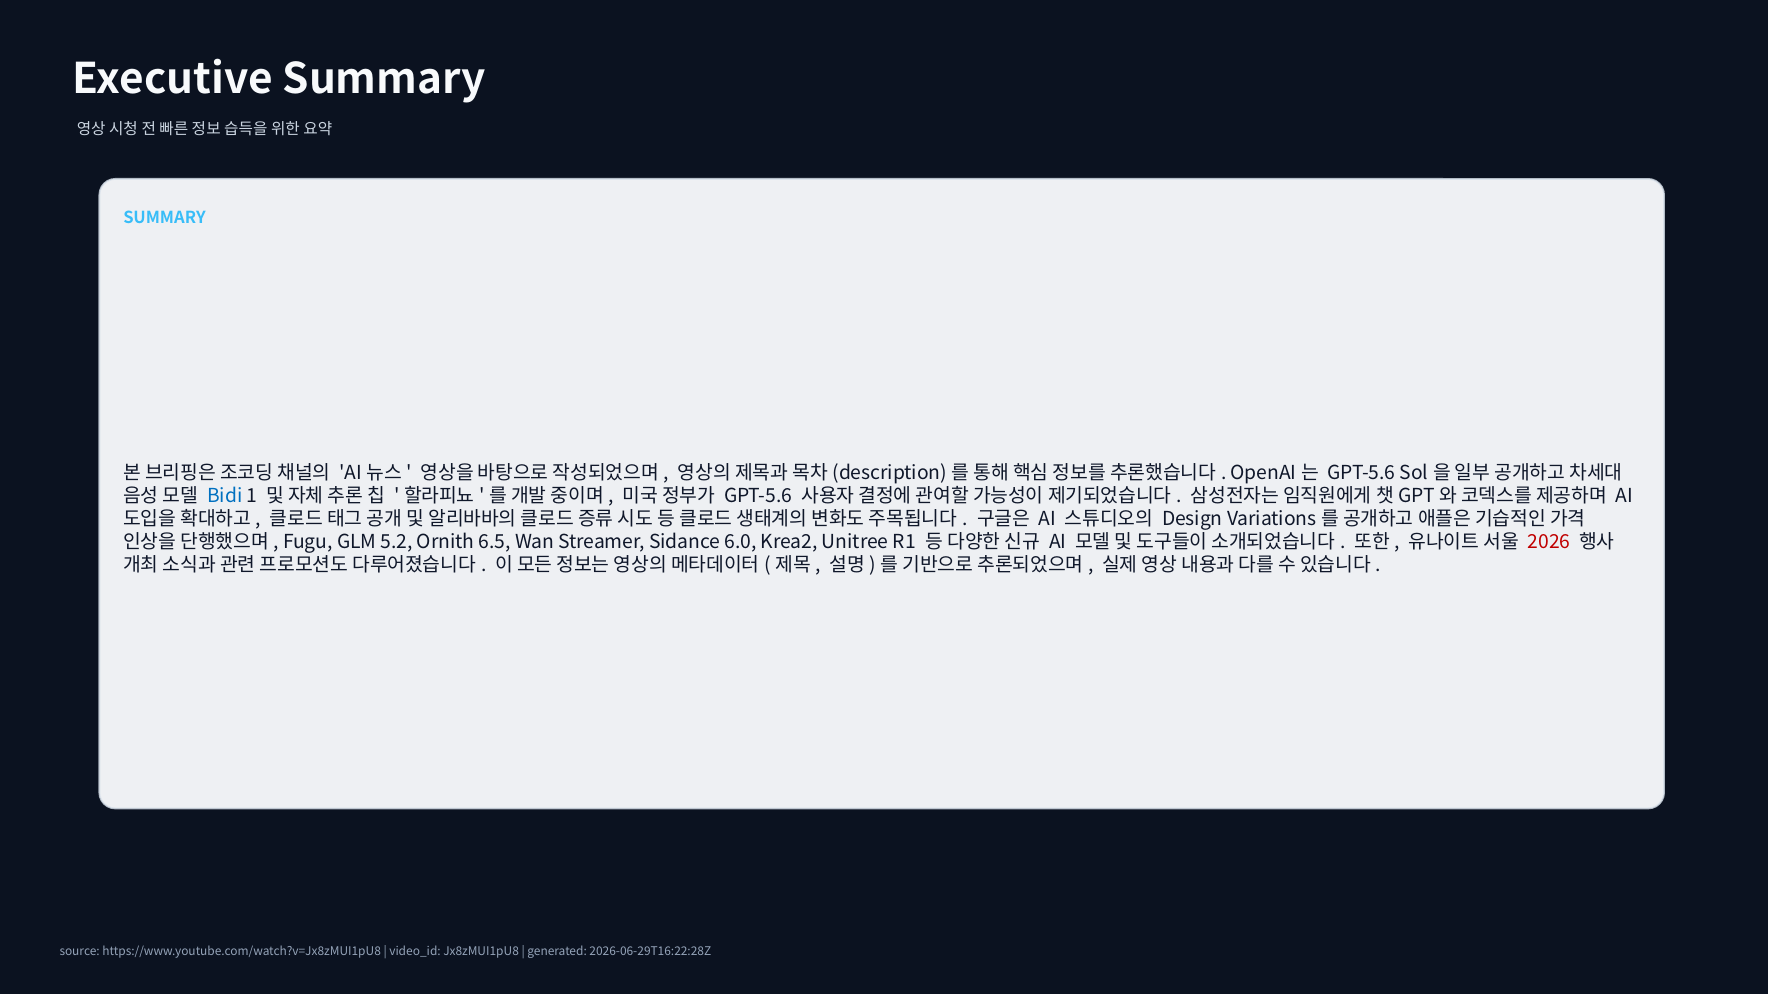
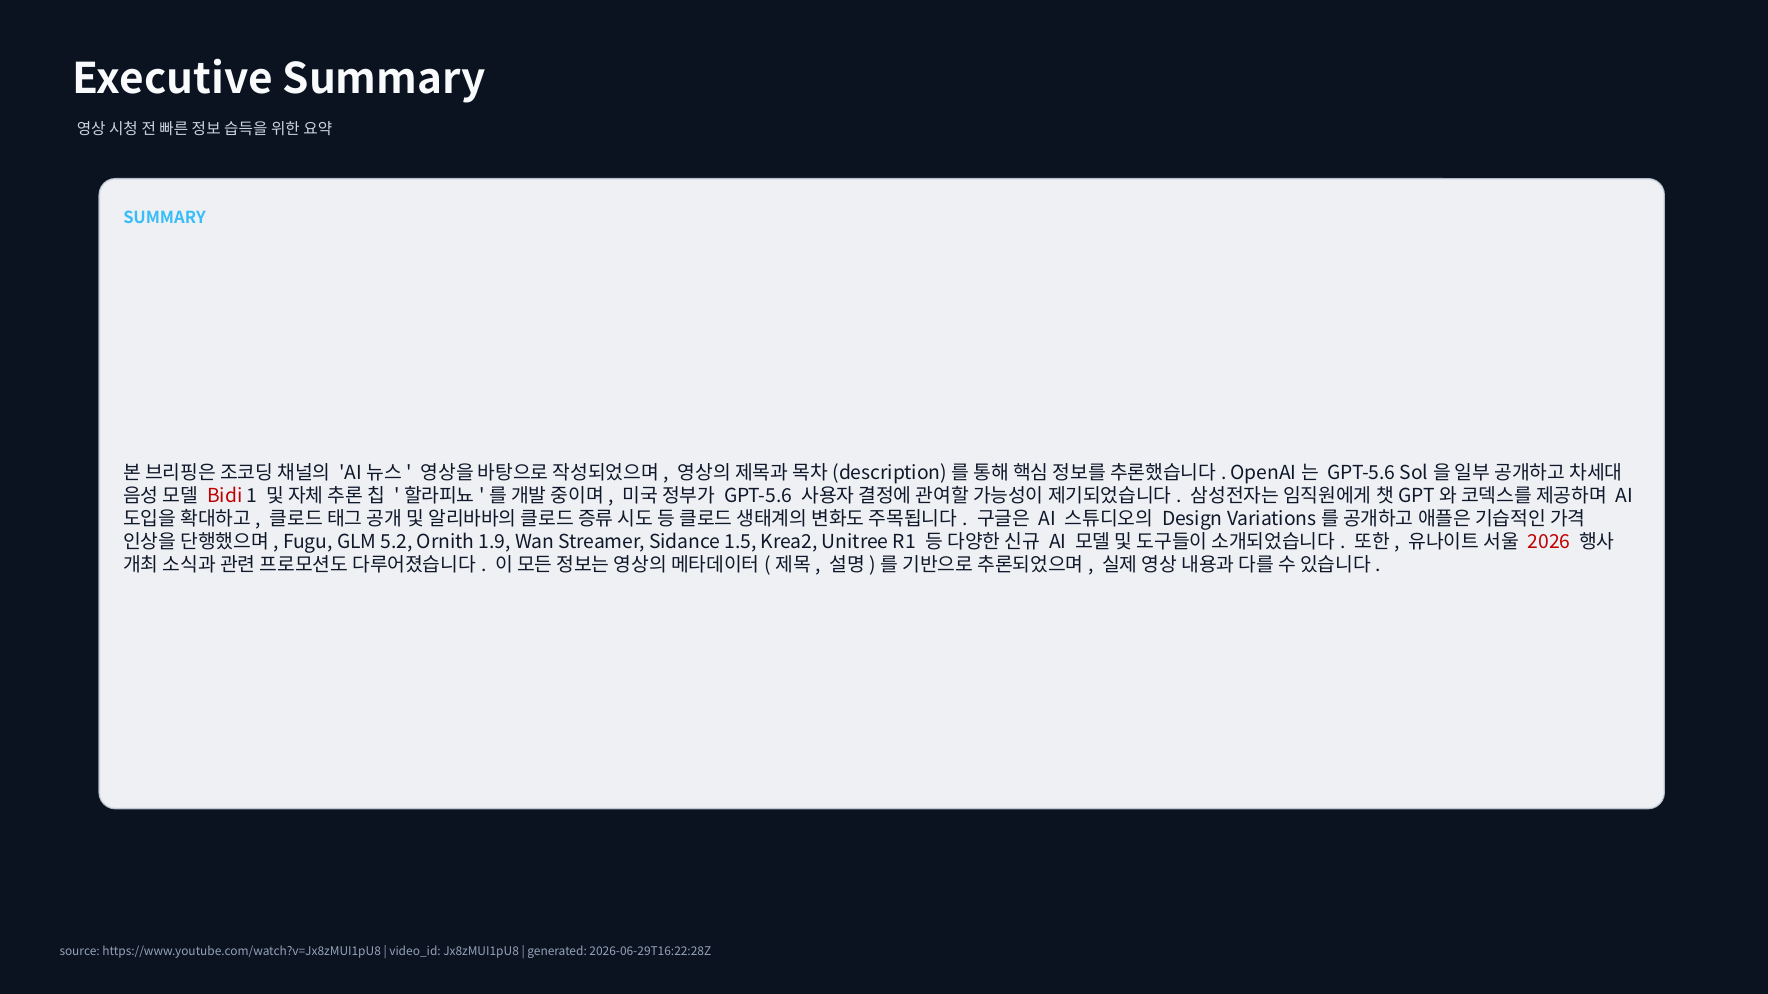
Bidi colour: blue -> red
6.5: 6.5 -> 1.9
6.0: 6.0 -> 1.5
